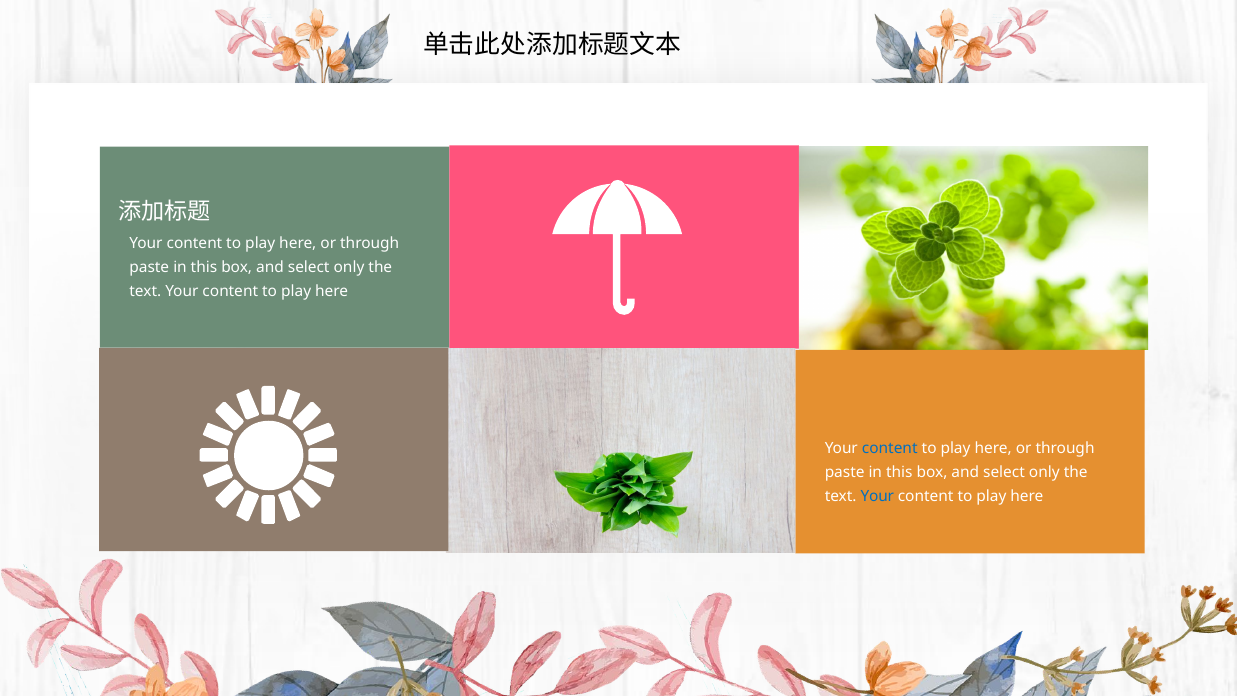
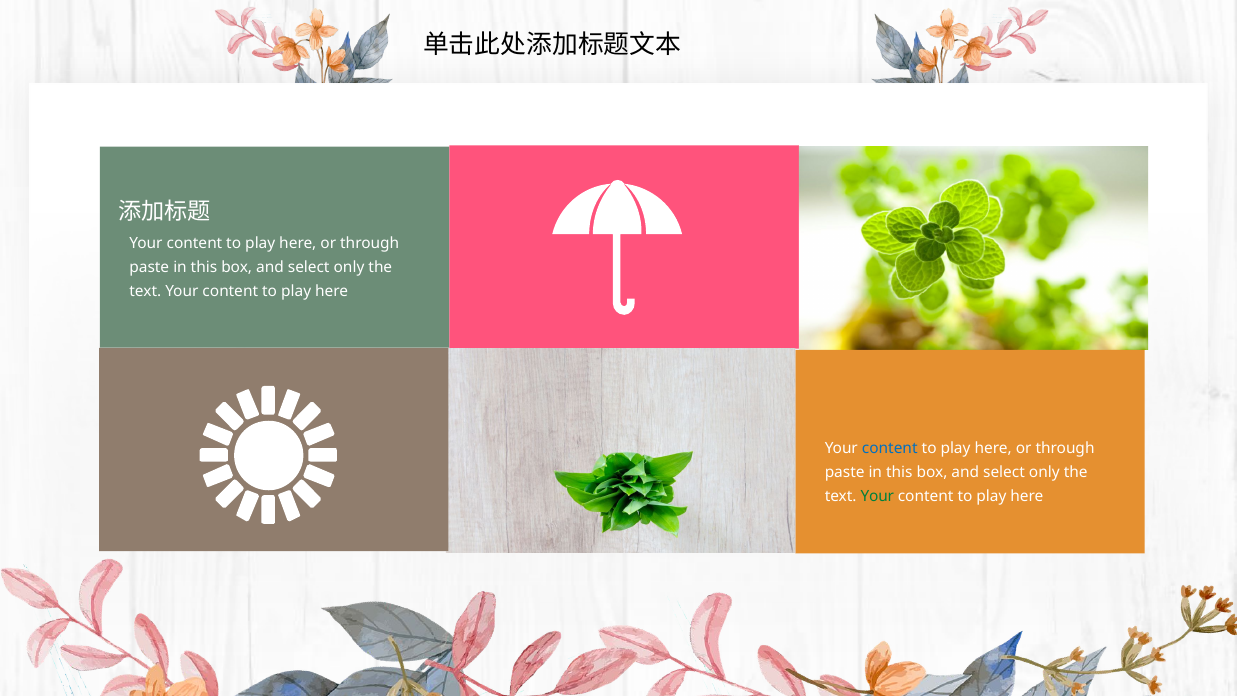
Your at (877, 497) colour: blue -> green
